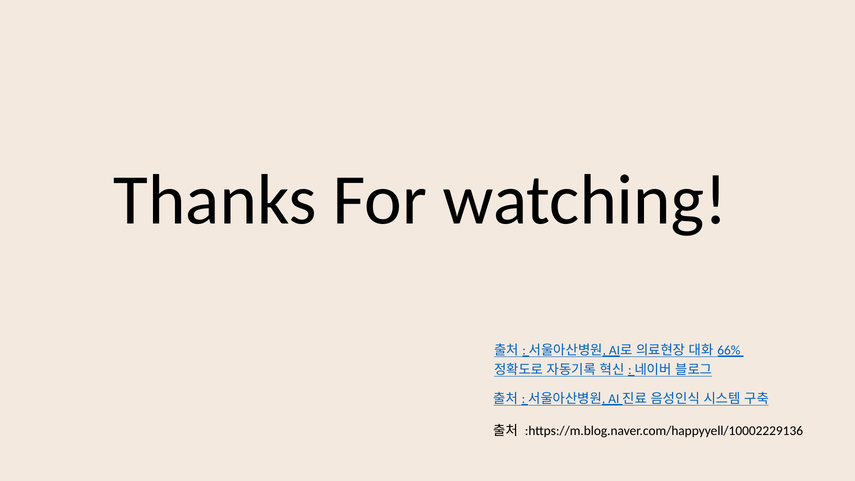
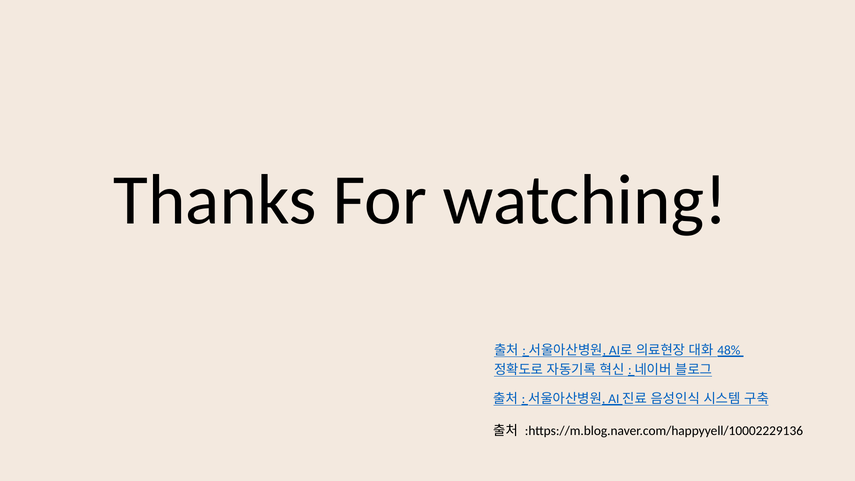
66%: 66% -> 48%
